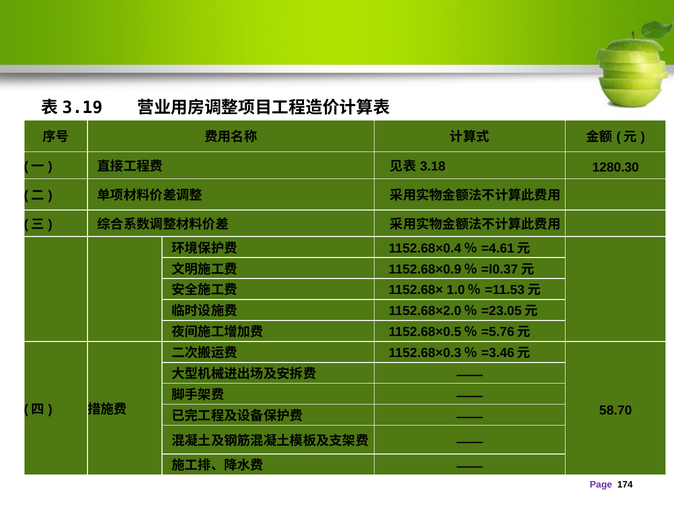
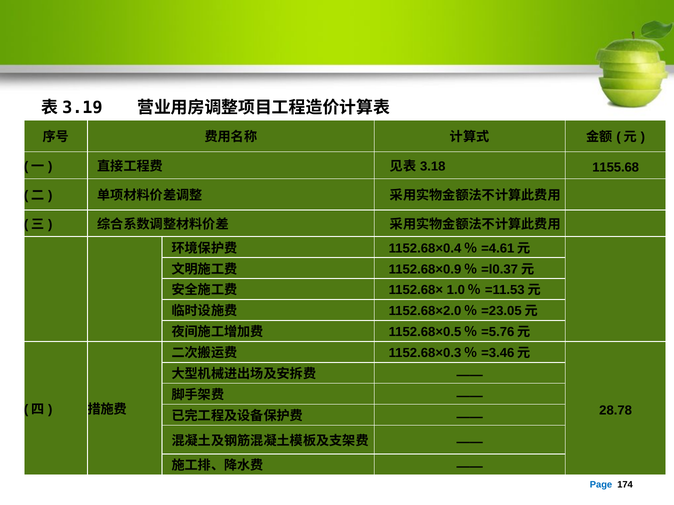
1280.30: 1280.30 -> 1155.68
58.70: 58.70 -> 28.78
Page colour: purple -> blue
